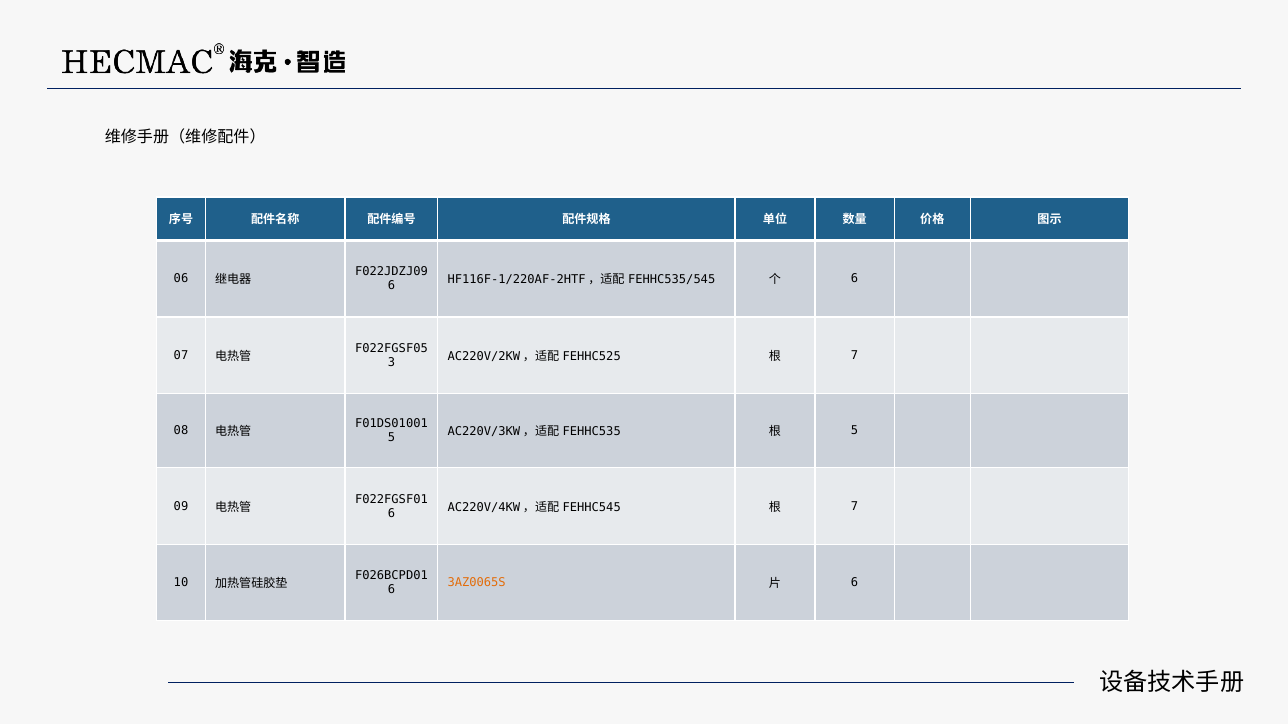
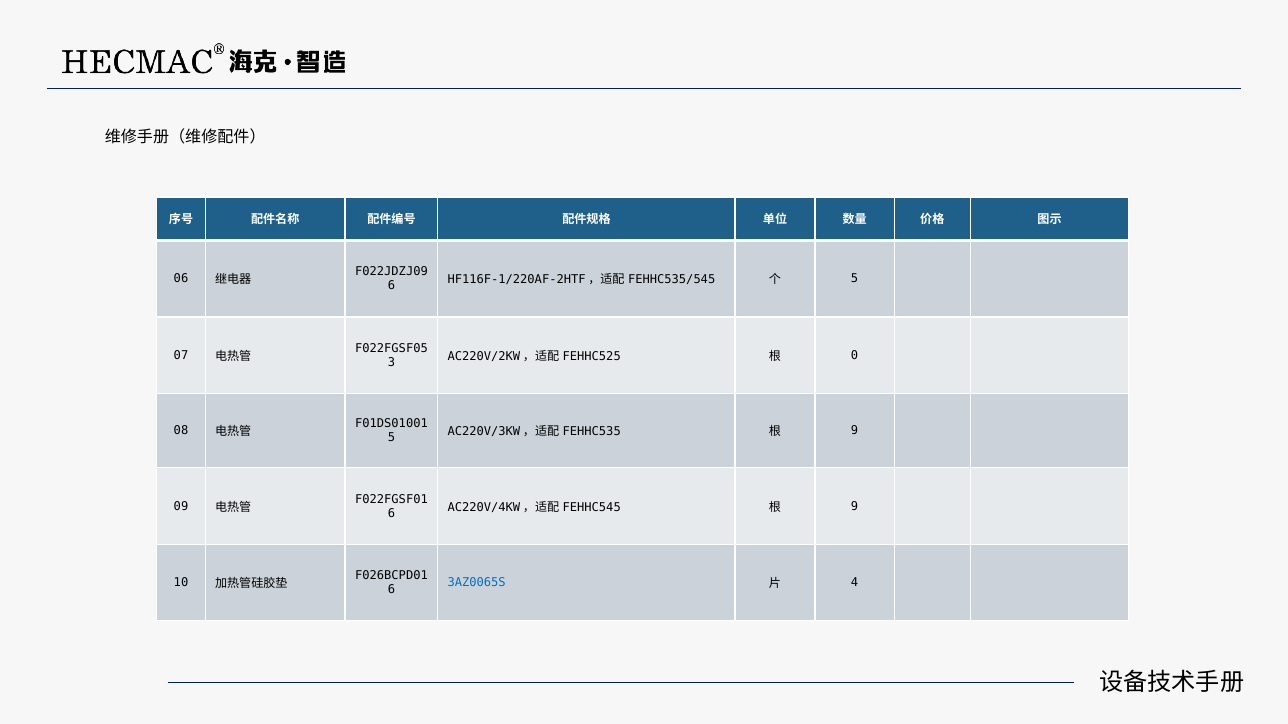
6 at (855, 279): 6 -> 5
7 at (855, 356): 7 -> 0
5 at (855, 431): 5 -> 9
7 at (855, 507): 7 -> 9
3AZ0065S colour: orange -> blue
6 at (855, 583): 6 -> 4
